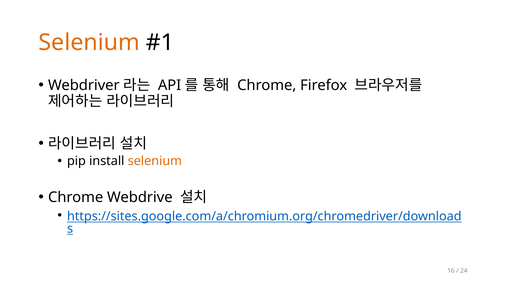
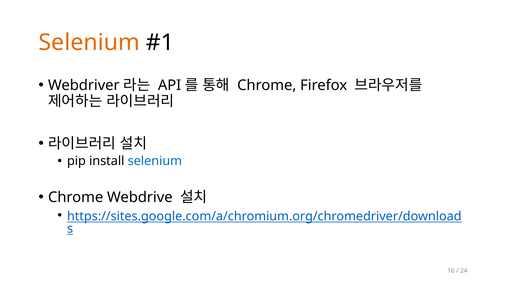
selenium at (155, 161) colour: orange -> blue
